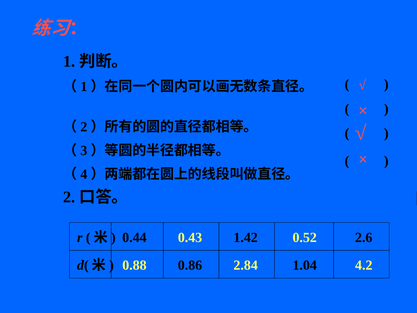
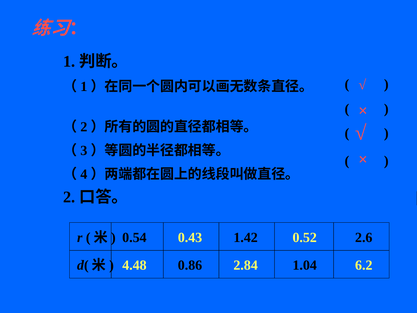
0.44: 0.44 -> 0.54
0.88: 0.88 -> 4.48
4.2: 4.2 -> 6.2
